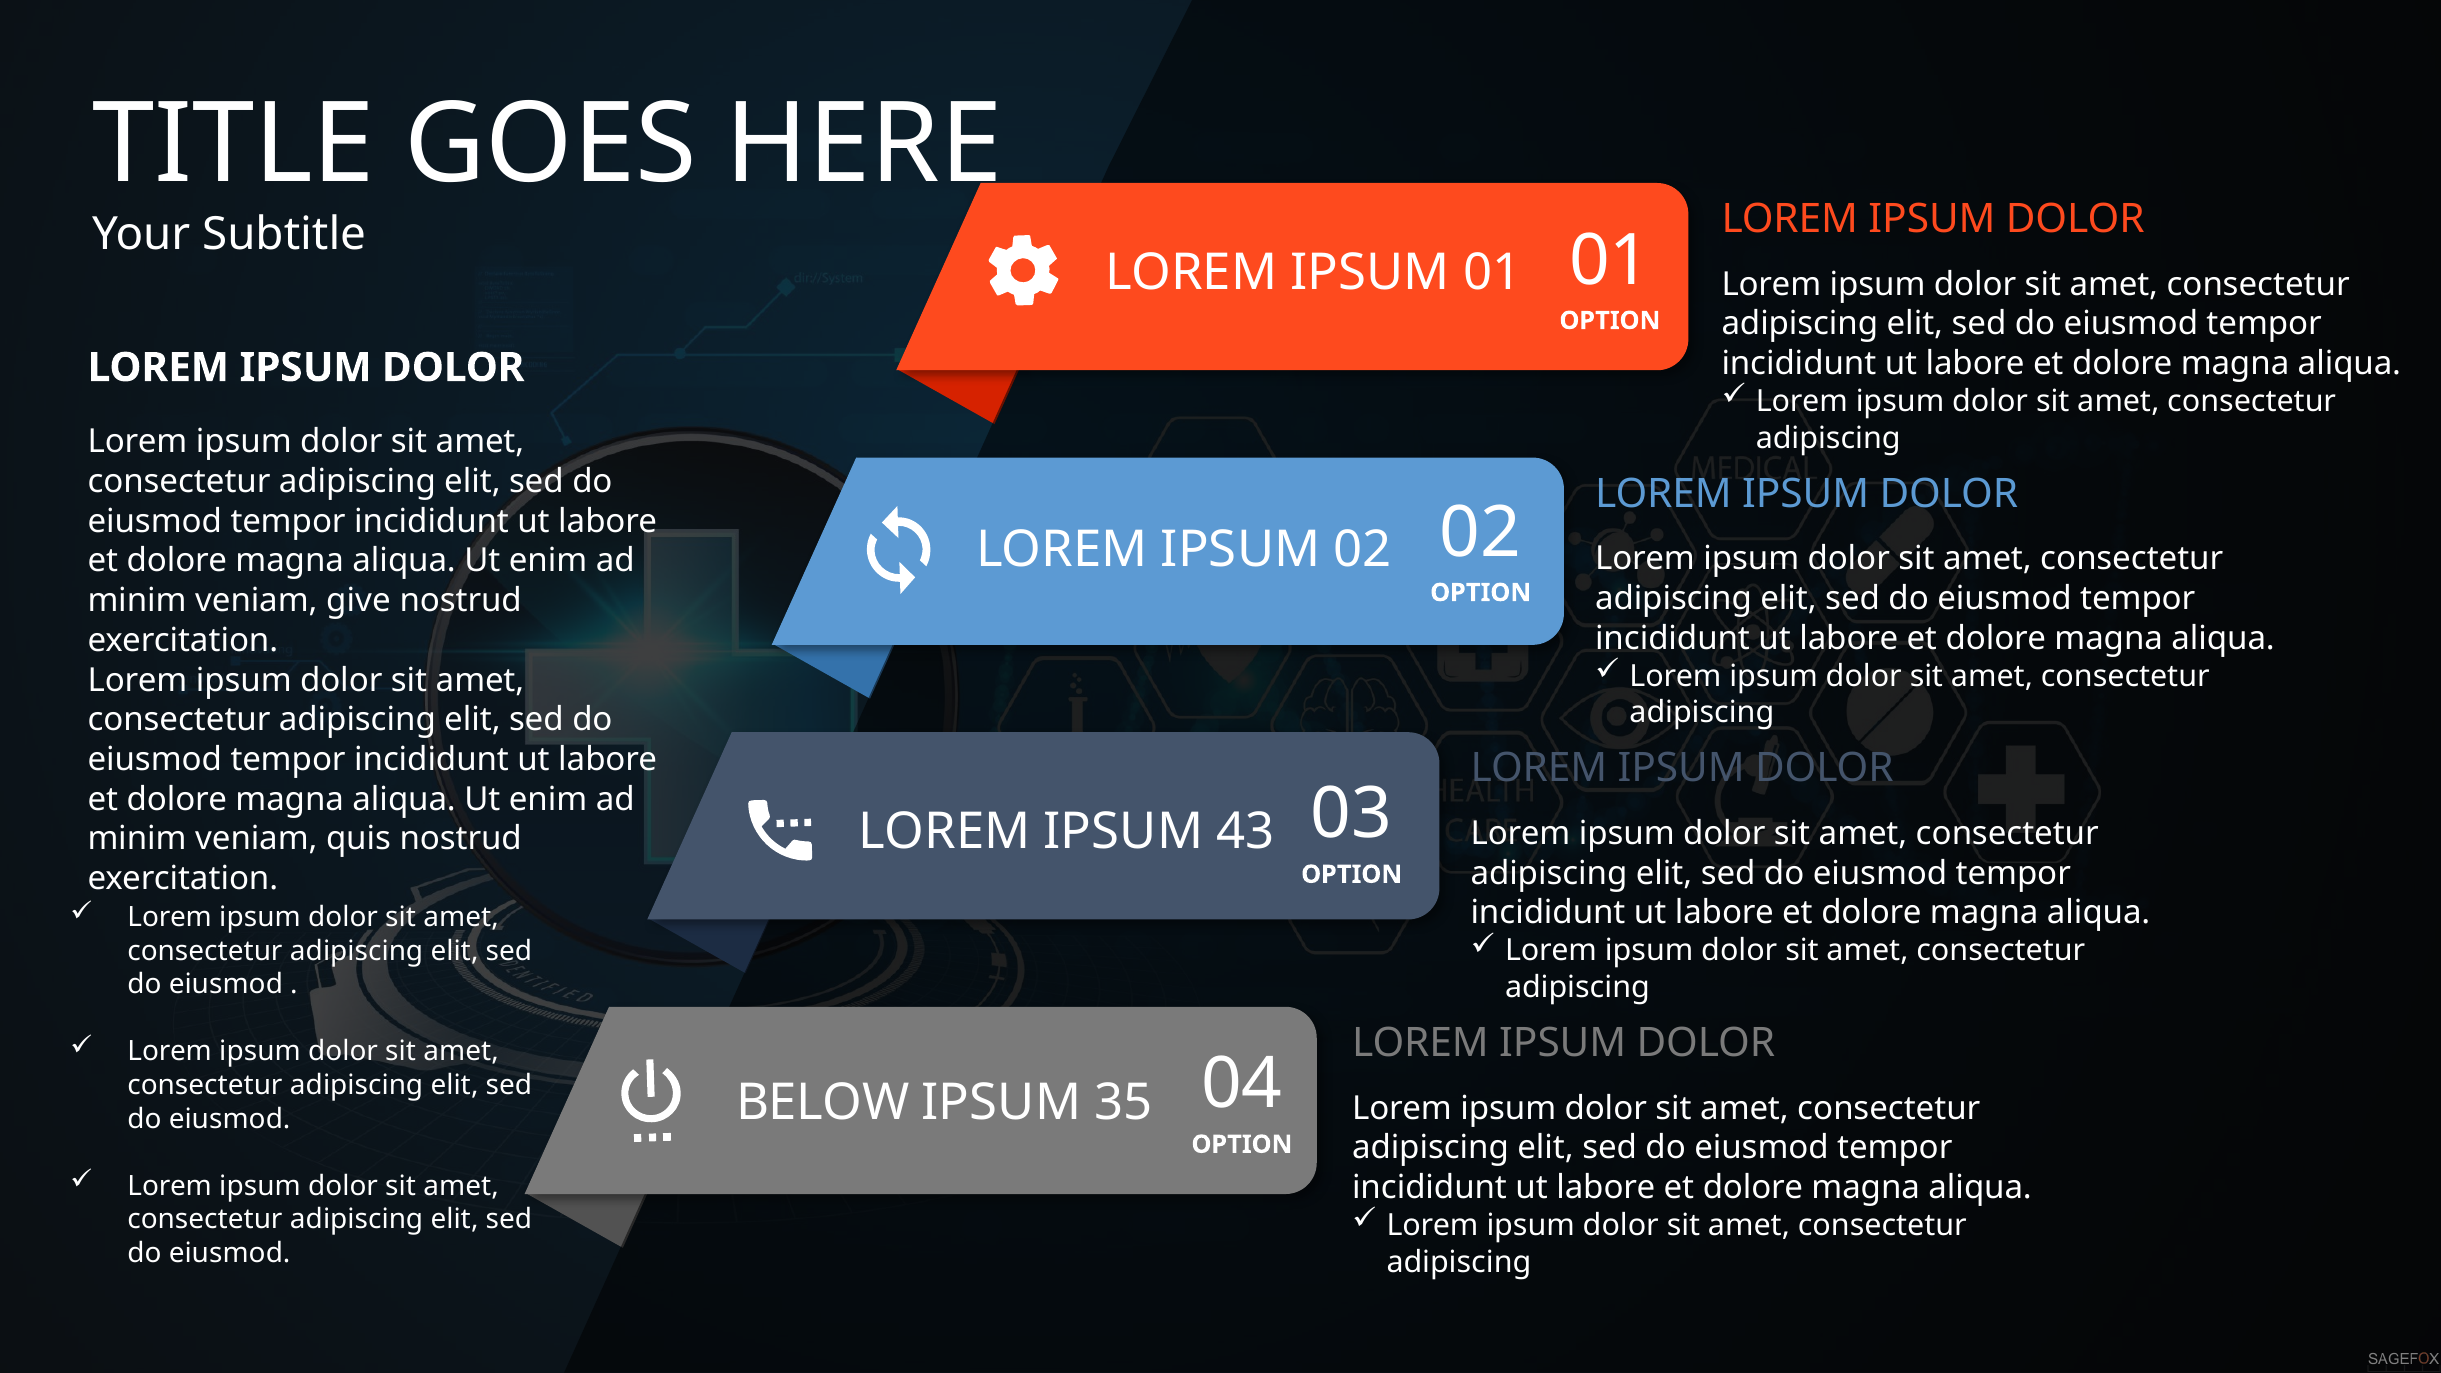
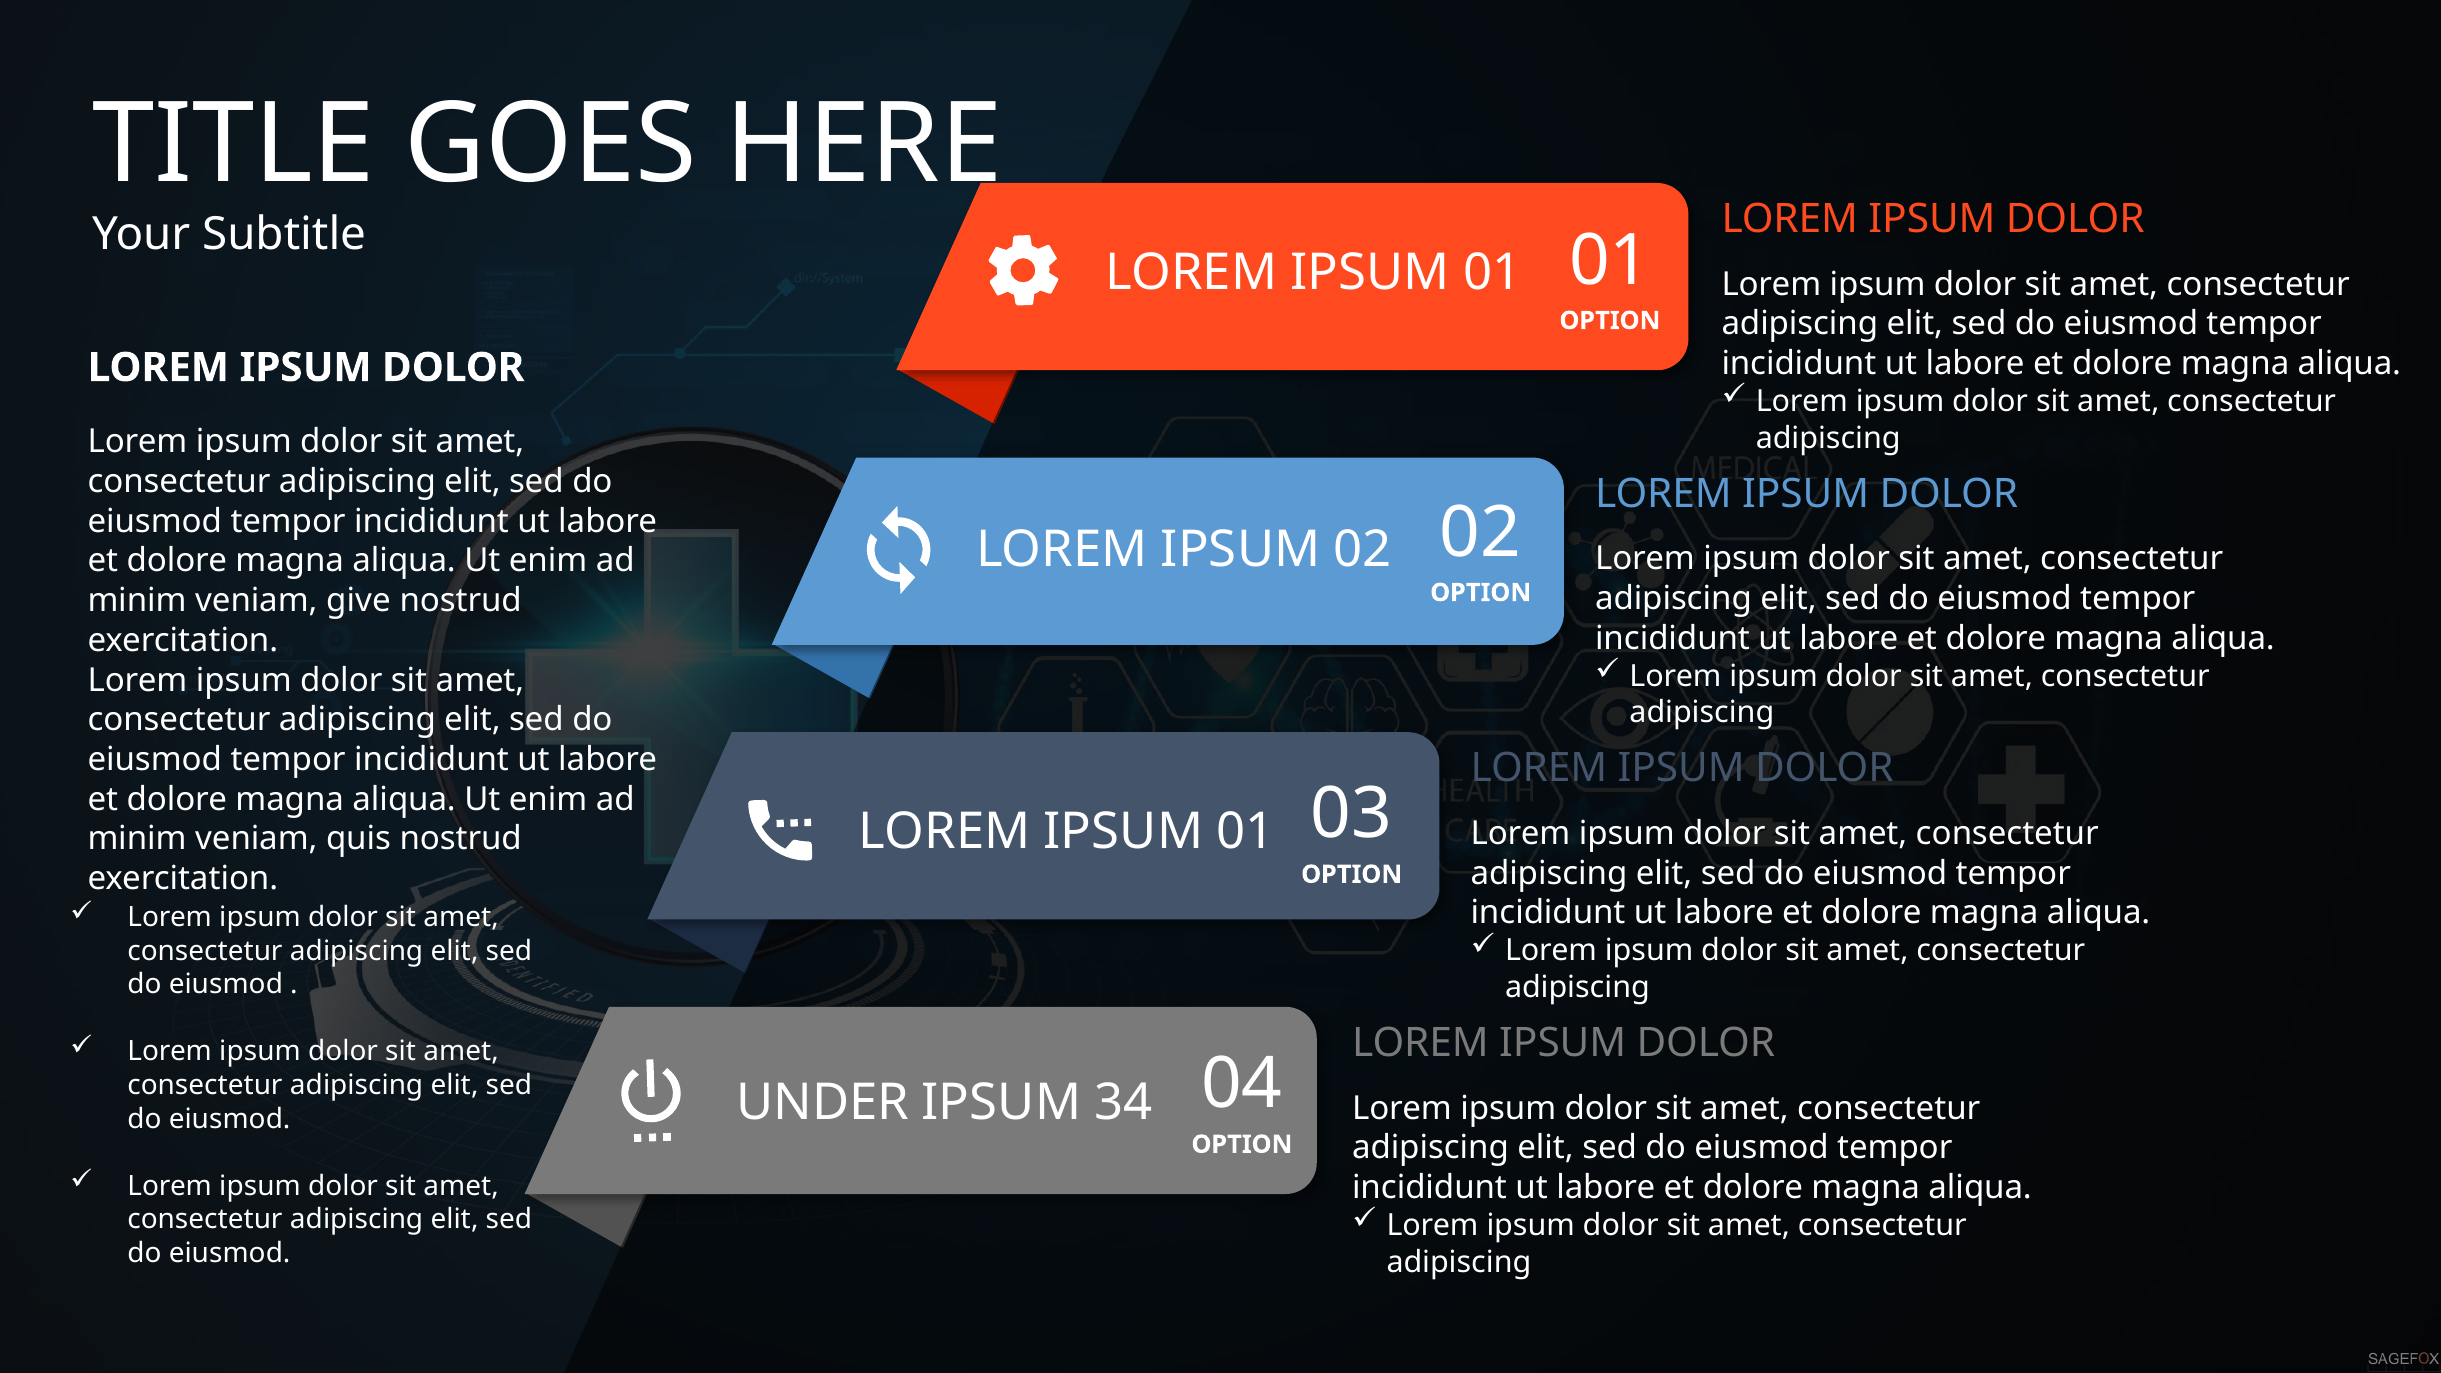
43 at (1246, 831): 43 -> 01
BELOW: BELOW -> UNDER
35: 35 -> 34
